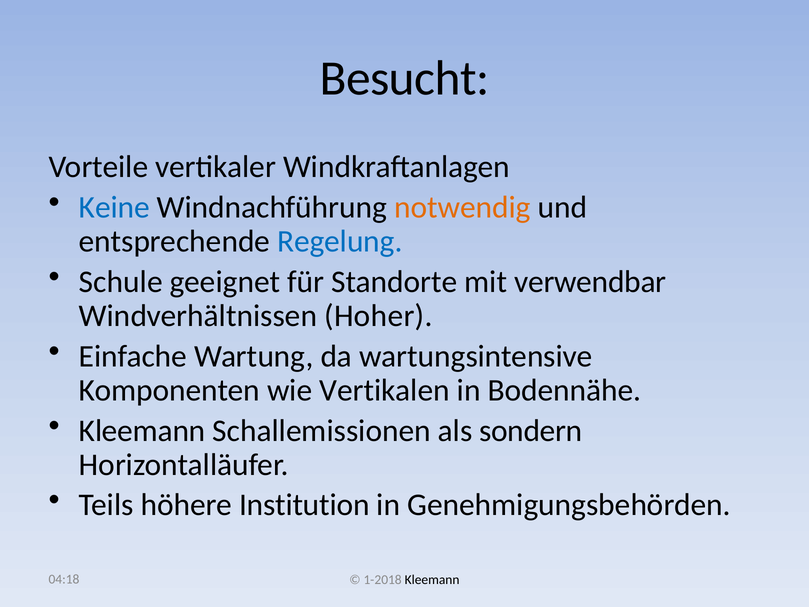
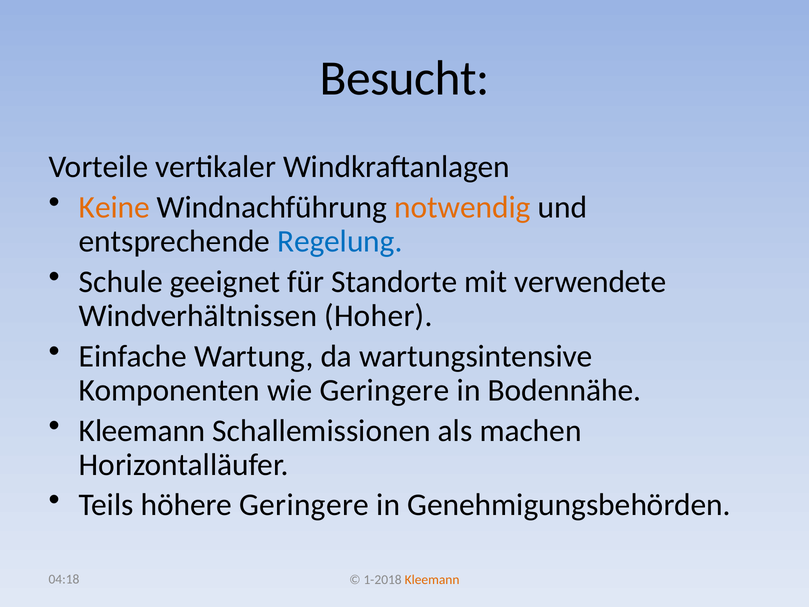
Keine colour: blue -> orange
verwendbar: verwendbar -> verwendete
wie Vertikalen: Vertikalen -> Geringere
sondern: sondern -> machen
höhere Institution: Institution -> Geringere
Kleemann at (432, 579) colour: black -> orange
